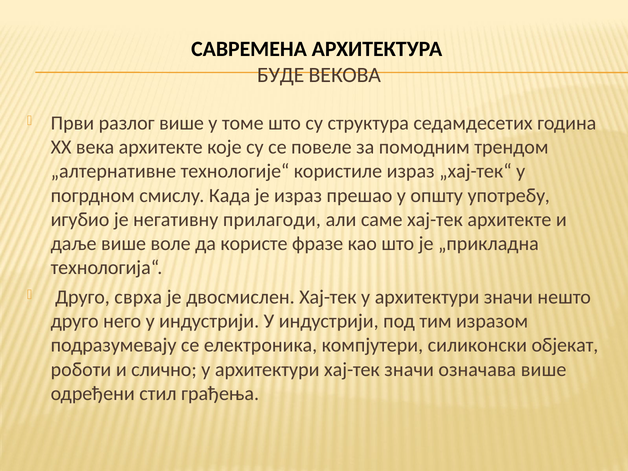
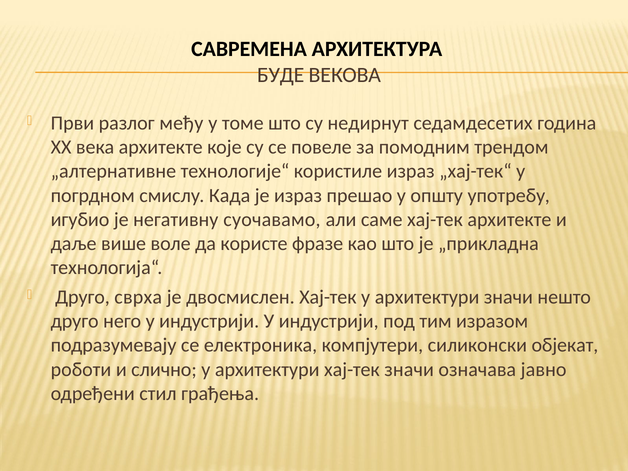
разлог више: више -> међу
структура: структура -> недирнут
прилагоди: прилагоди -> суочавамо
означава више: више -> јавно
